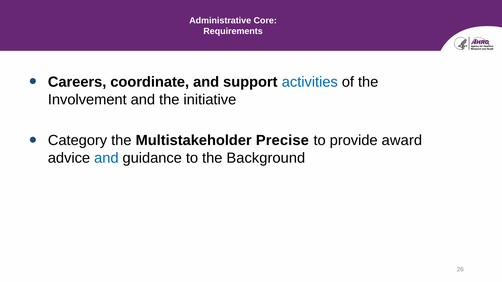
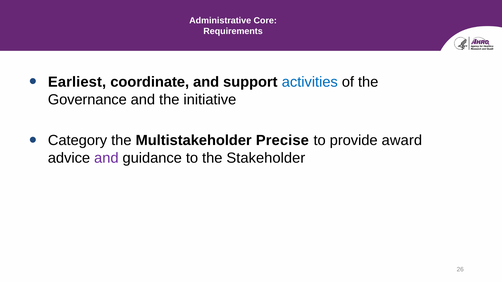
Careers: Careers -> Earliest
Involvement: Involvement -> Governance
and at (106, 158) colour: blue -> purple
Background: Background -> Stakeholder
